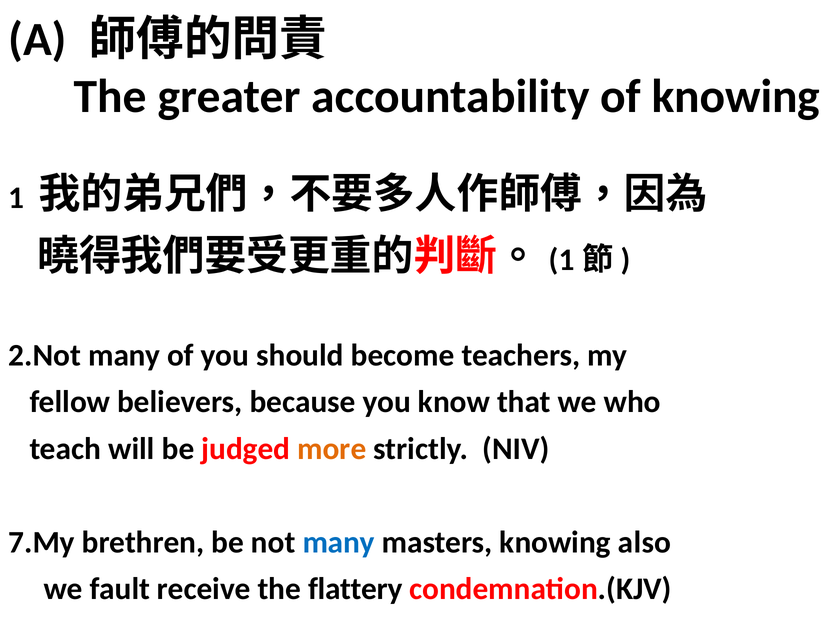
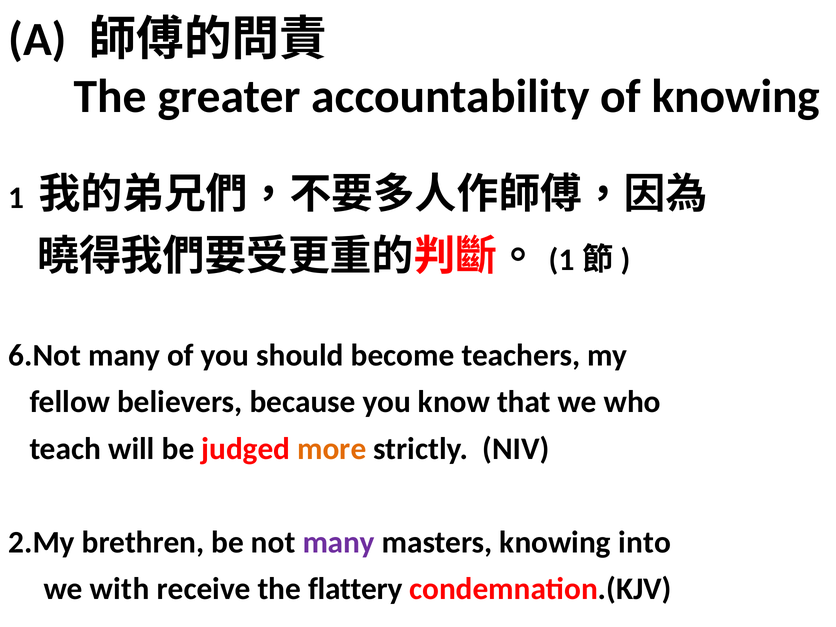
2.Not: 2.Not -> 6.Not
7.My: 7.My -> 2.My
many at (339, 542) colour: blue -> purple
also: also -> into
fault: fault -> with
